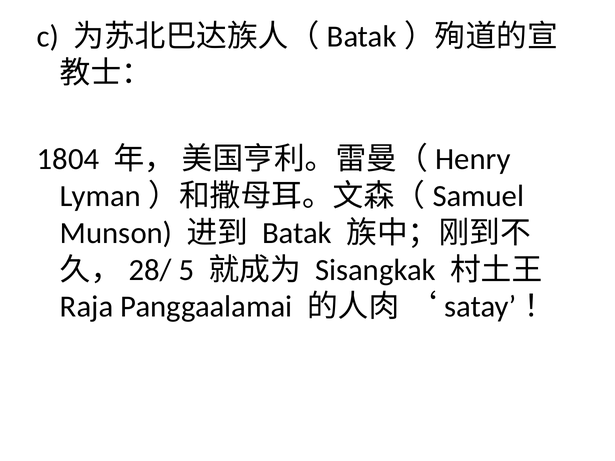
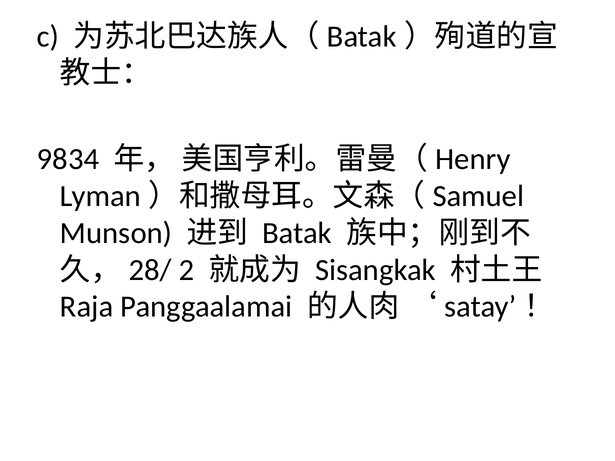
1804: 1804 -> 9834
5: 5 -> 2
